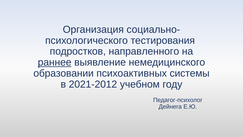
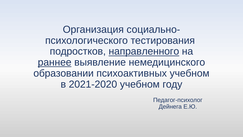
направленного underline: none -> present
психоактивных системы: системы -> учебном
2021-2012: 2021-2012 -> 2021-2020
